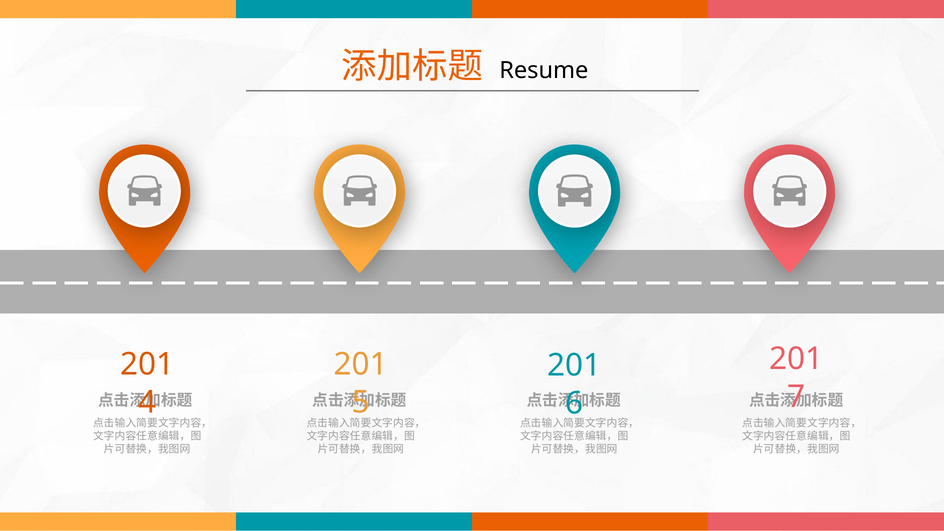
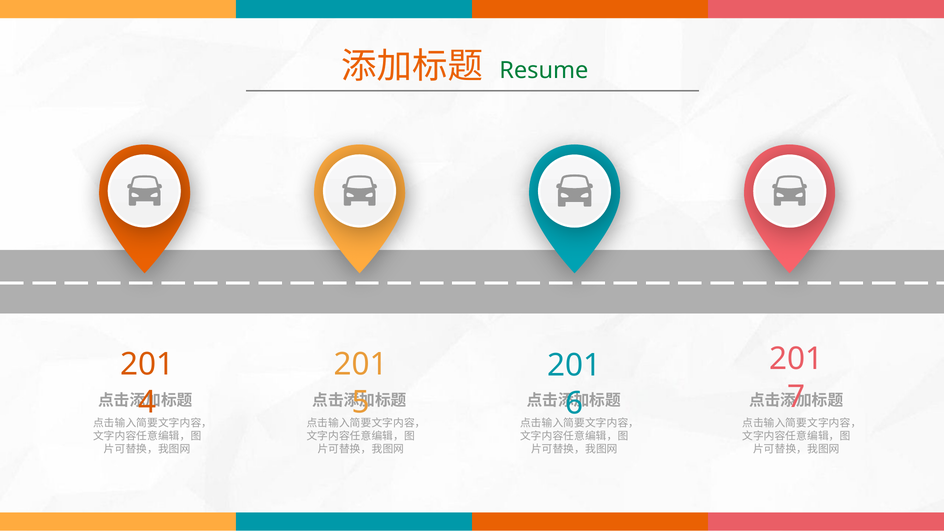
Resume colour: black -> green
